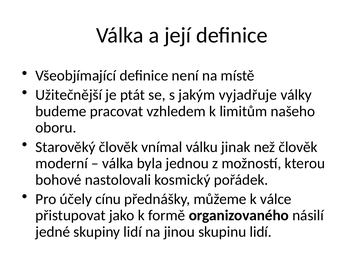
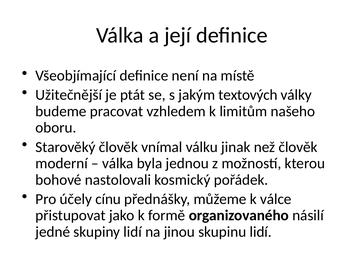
vyjadřuje: vyjadřuje -> textových
